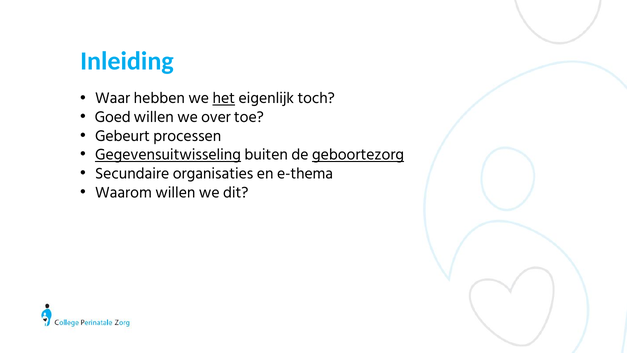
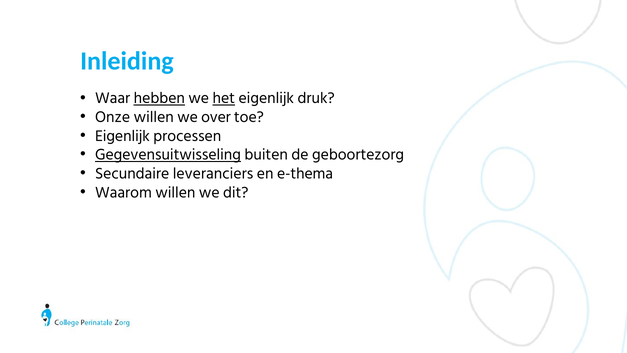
hebben underline: none -> present
toch: toch -> druk
Goed: Goed -> Onze
Gebeurt at (122, 136): Gebeurt -> Eigenlijk
geboortezorg underline: present -> none
organisaties: organisaties -> leveranciers
